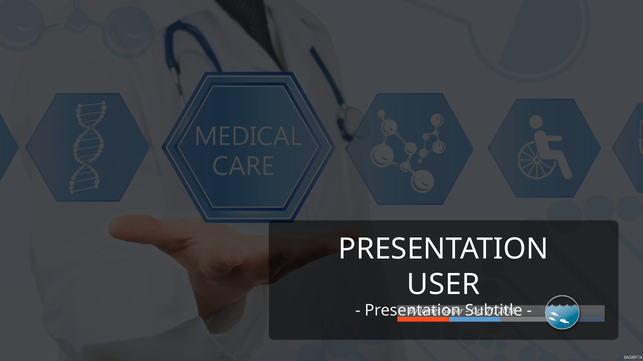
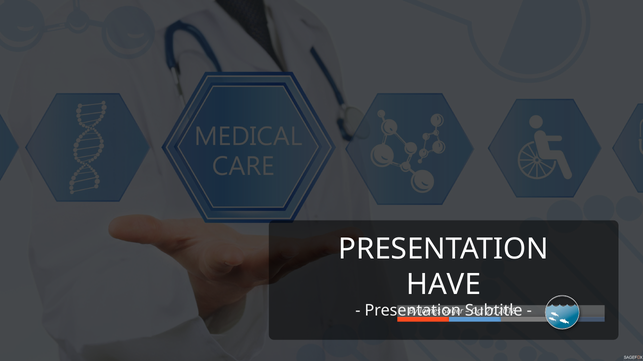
USER: USER -> HAVE
